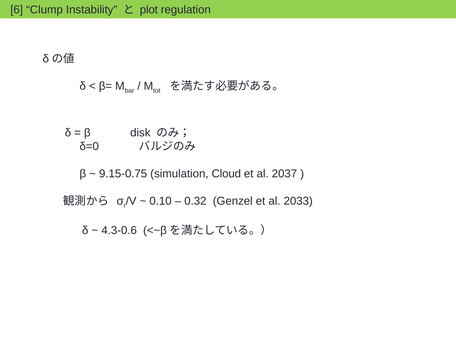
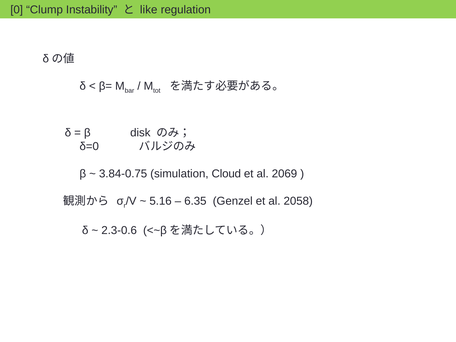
6: 6 -> 0
plot: plot -> like
9.15-0.75: 9.15-0.75 -> 3.84-0.75
2037: 2037 -> 2069
0.10: 0.10 -> 5.16
0.32: 0.32 -> 6.35
2033: 2033 -> 2058
4.3-0.6: 4.3-0.6 -> 2.3-0.6
